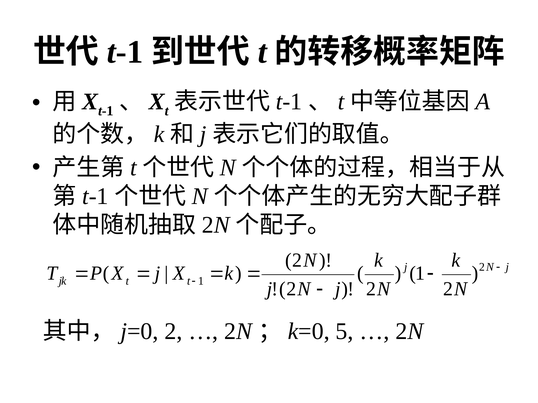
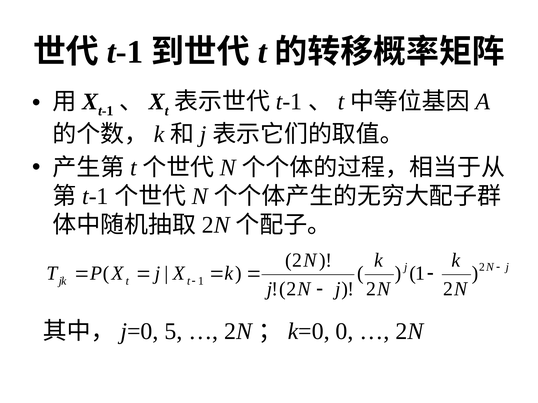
2 at (173, 332): 2 -> 5
5: 5 -> 0
